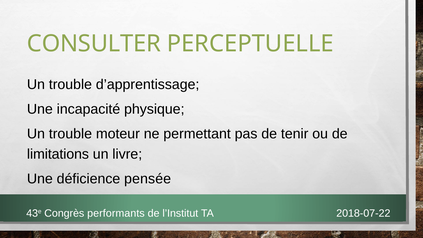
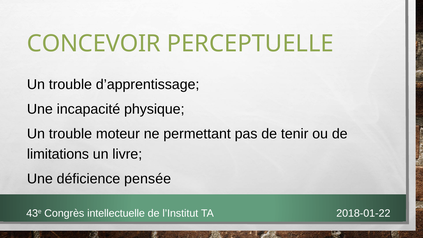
CONSULTER: CONSULTER -> CONCEVOIR
performants: performants -> intellectuelle
2018-07-22: 2018-07-22 -> 2018-01-22
